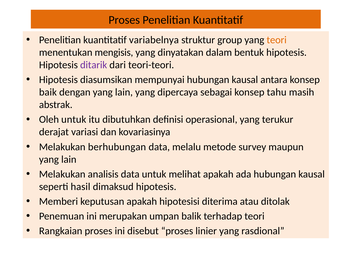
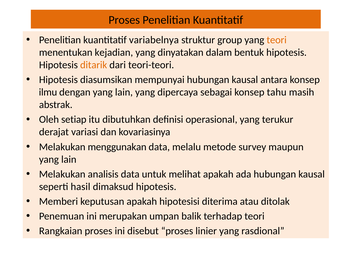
mengisis: mengisis -> kejadian
ditarik colour: purple -> orange
baik: baik -> ilmu
Oleh untuk: untuk -> setiap
berhubungan: berhubungan -> menggunakan
